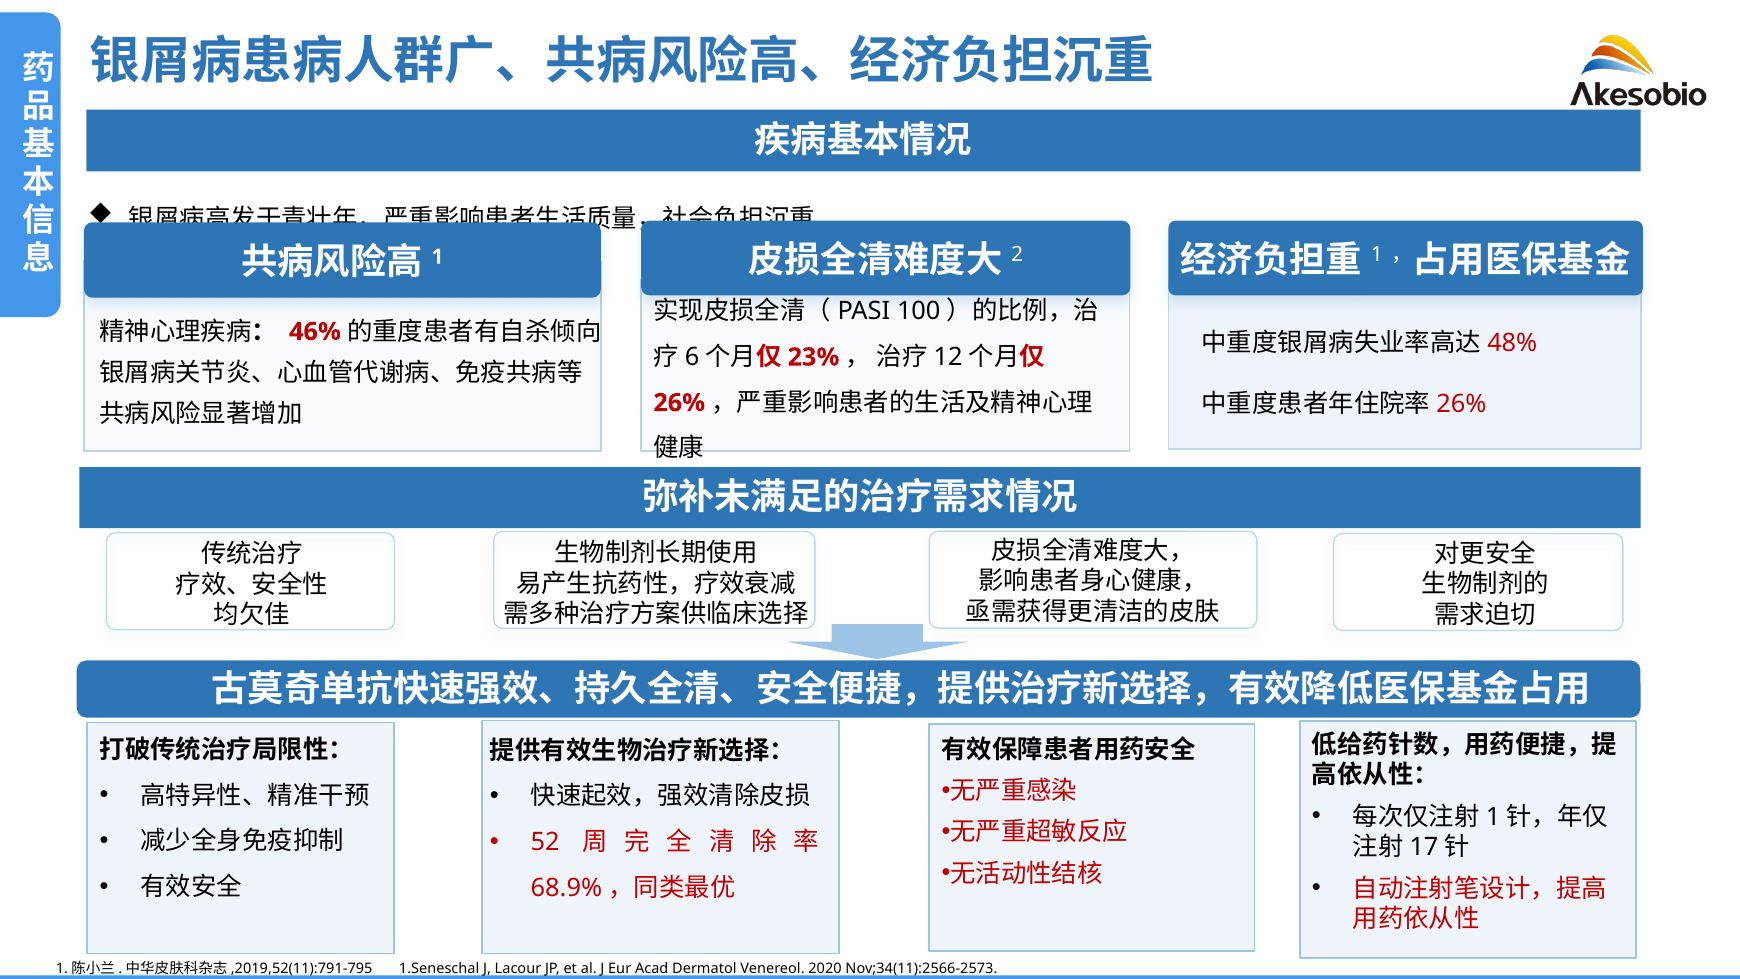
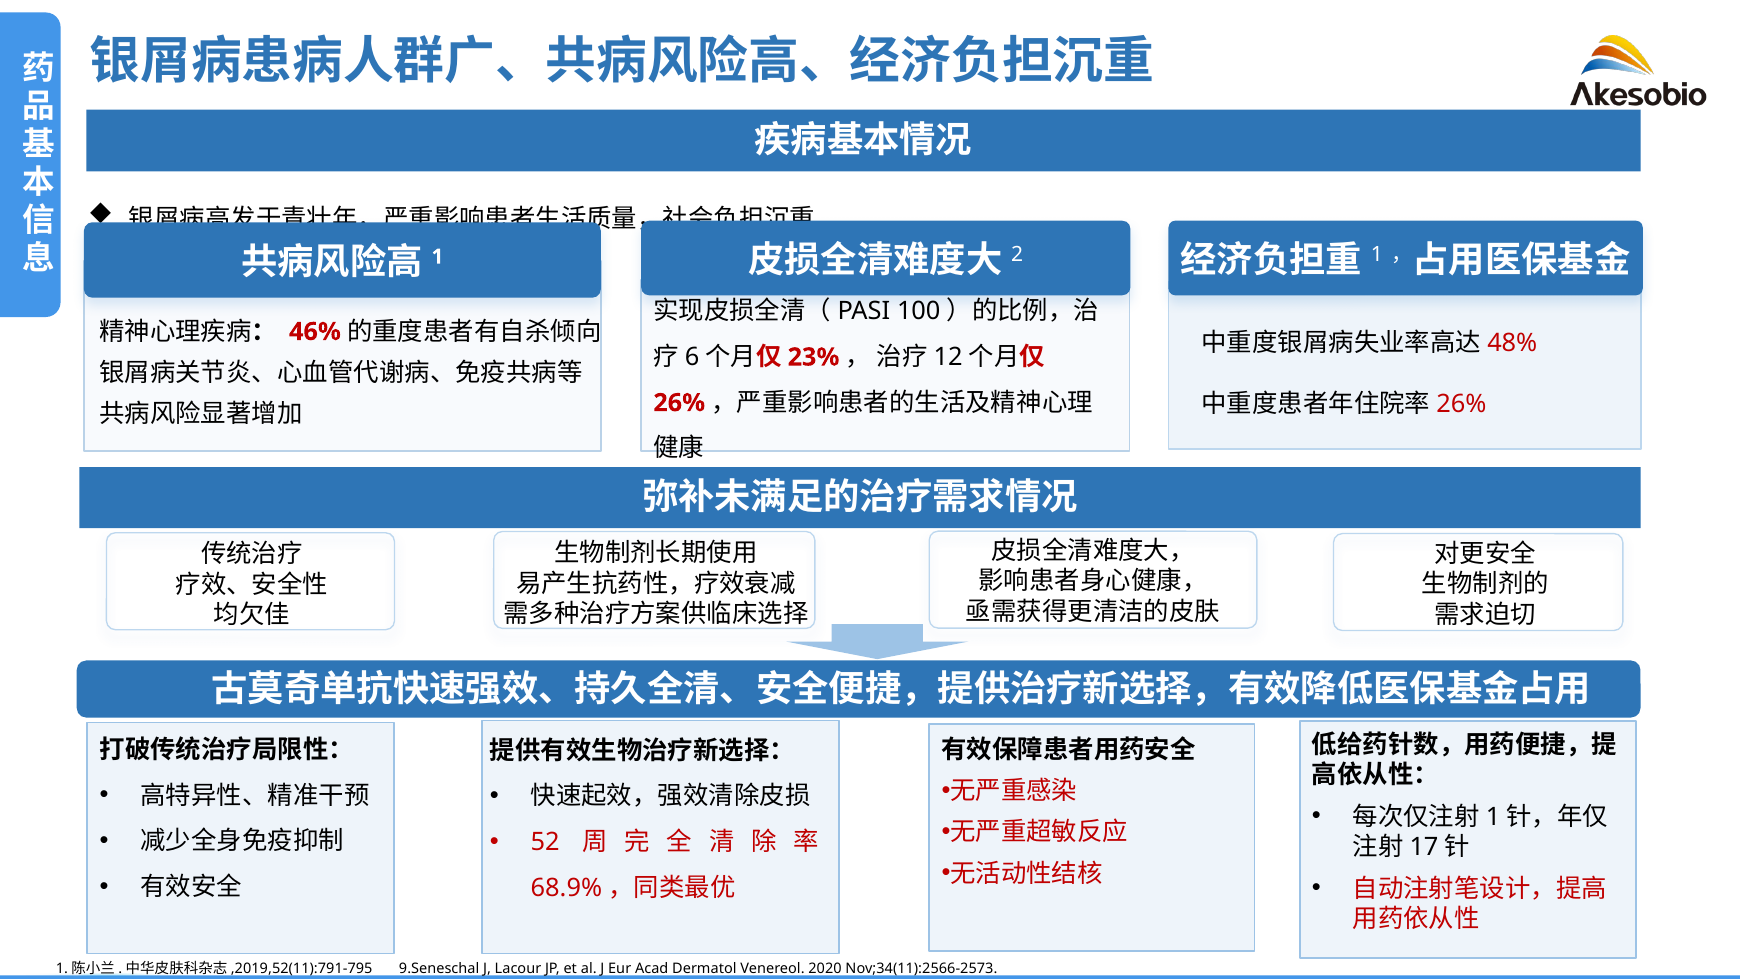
1.Seneschal: 1.Seneschal -> 9.Seneschal
